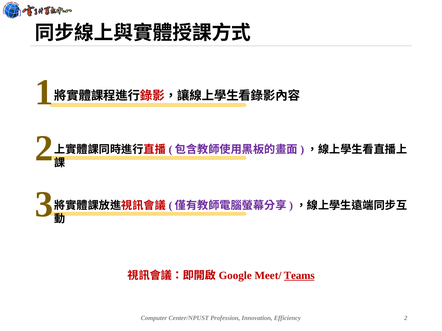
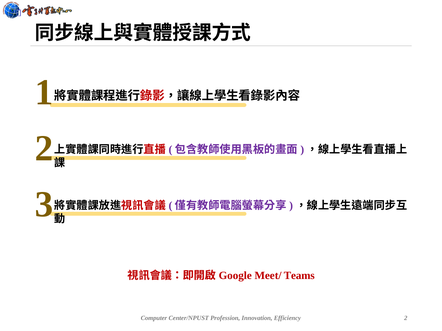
Teams underline: present -> none
